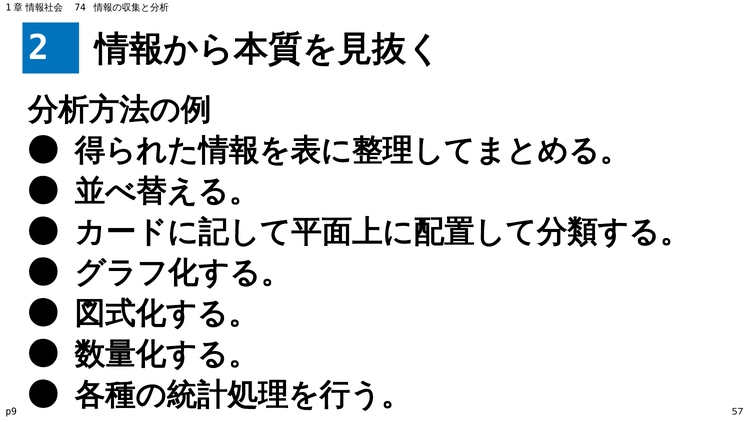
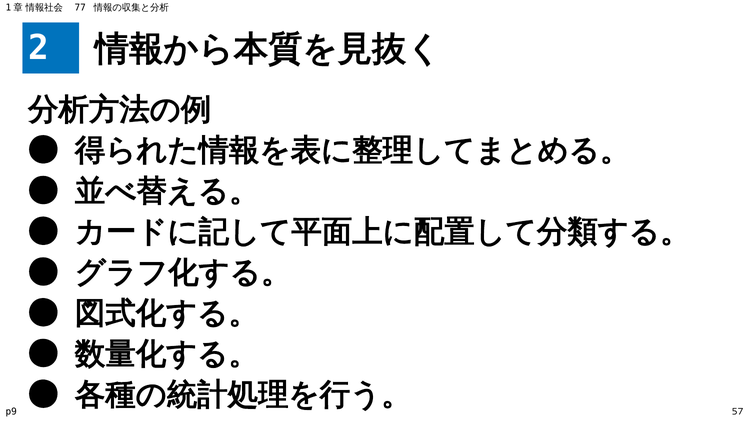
74: 74 -> 77
